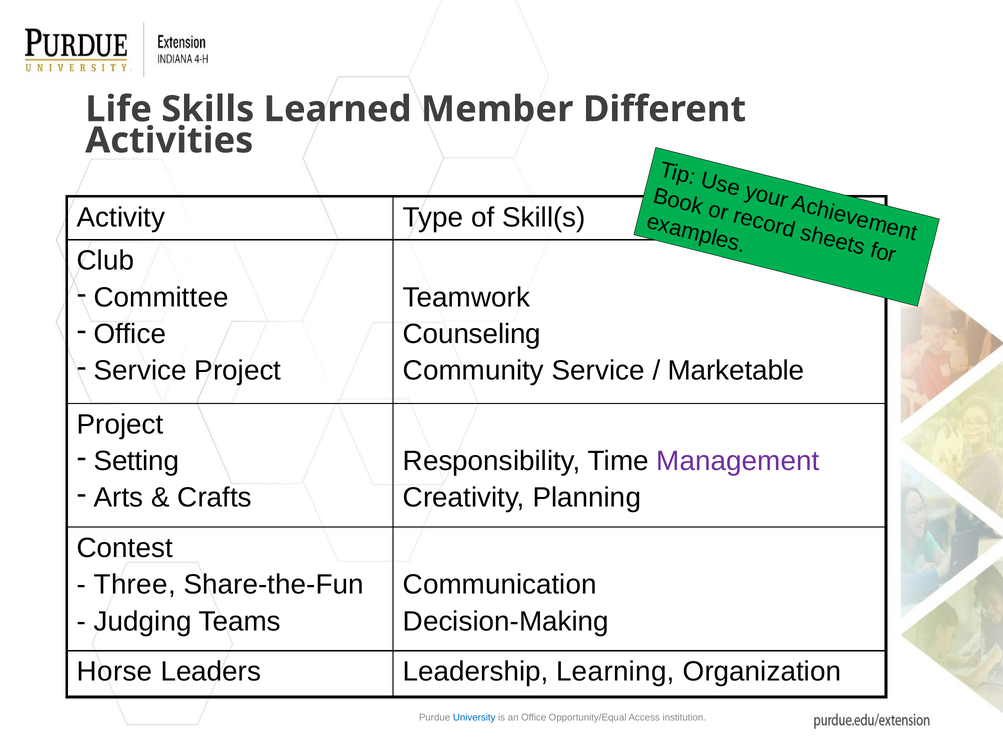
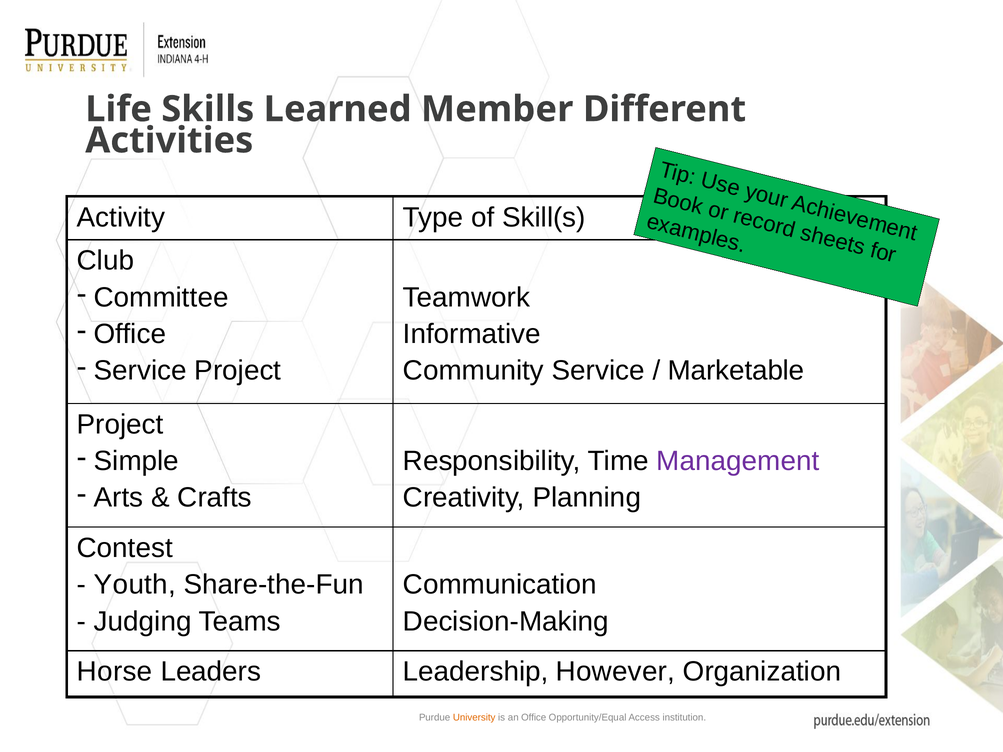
Counseling: Counseling -> Informative
Setting: Setting -> Simple
Three: Three -> Youth
Learning: Learning -> However
University colour: blue -> orange
